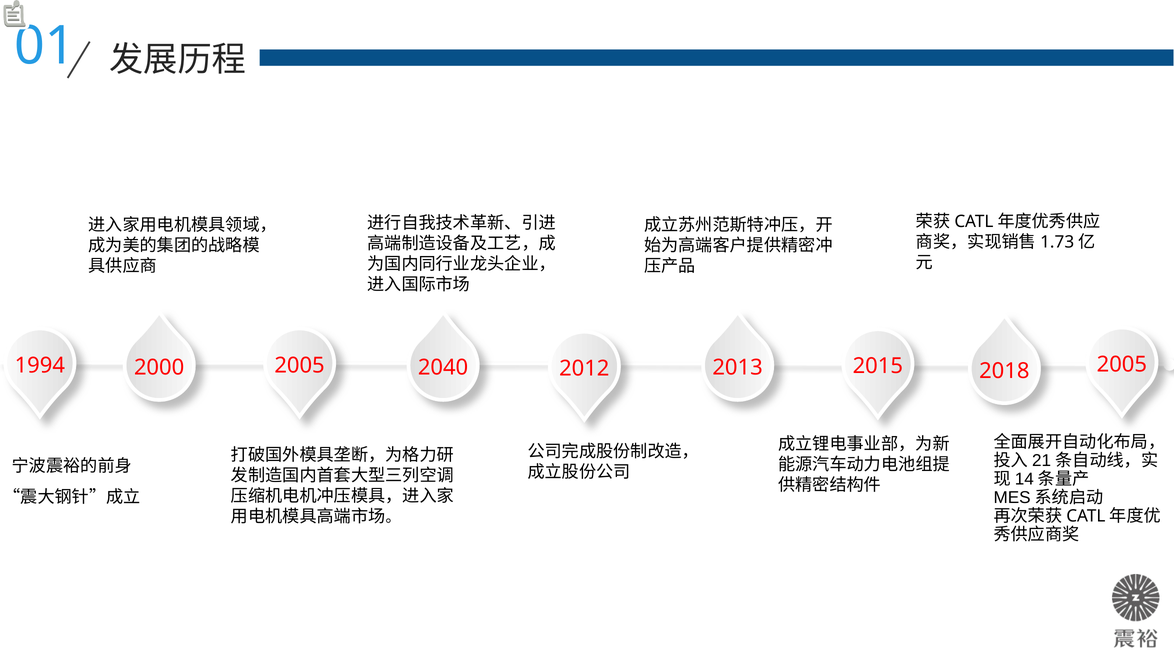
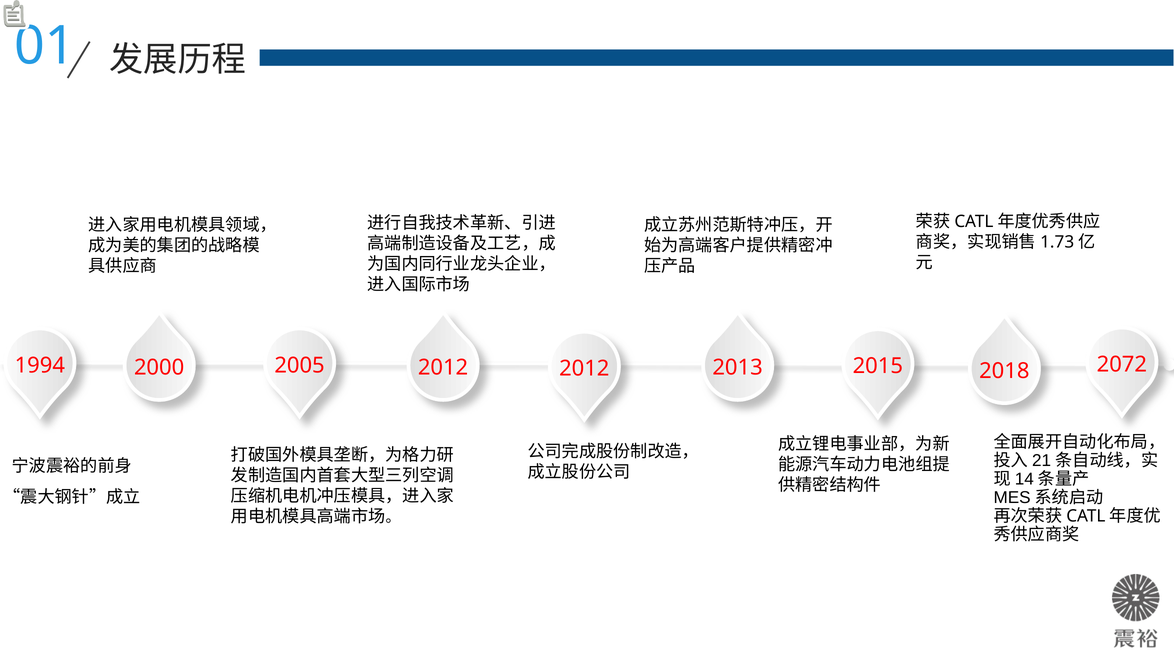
2005 at (1122, 365): 2005 -> 2072
2040 at (443, 368): 2040 -> 2012
